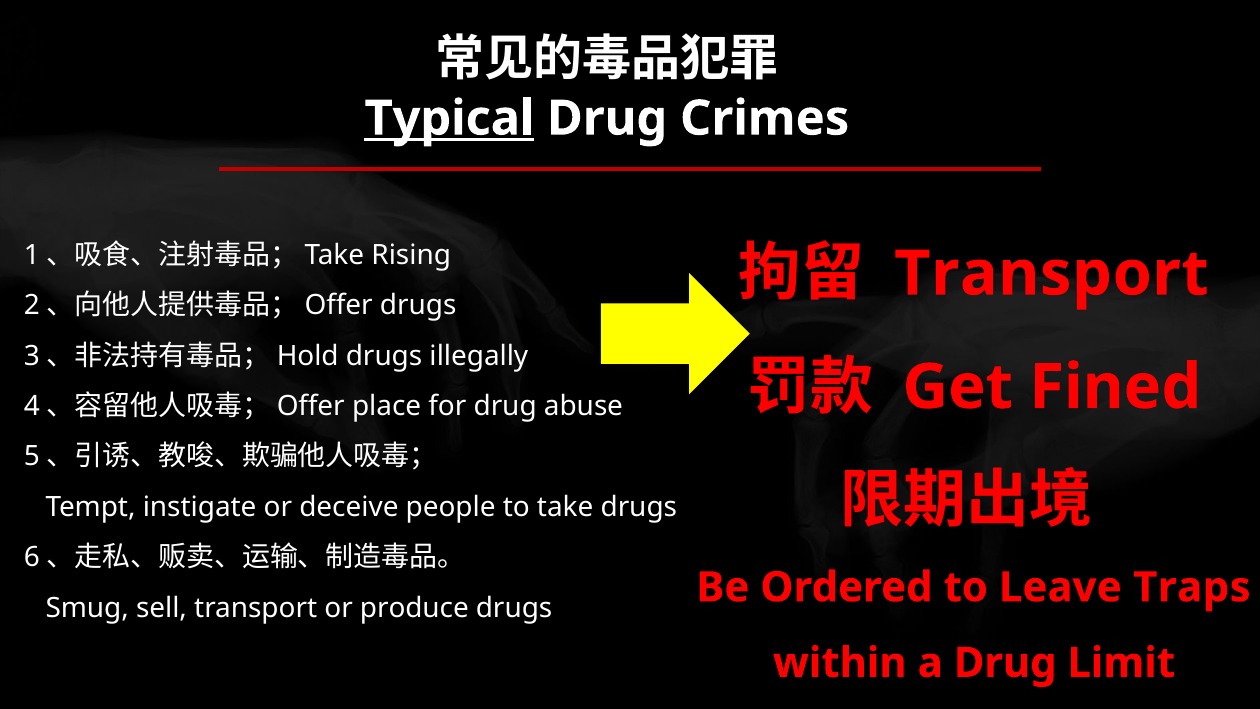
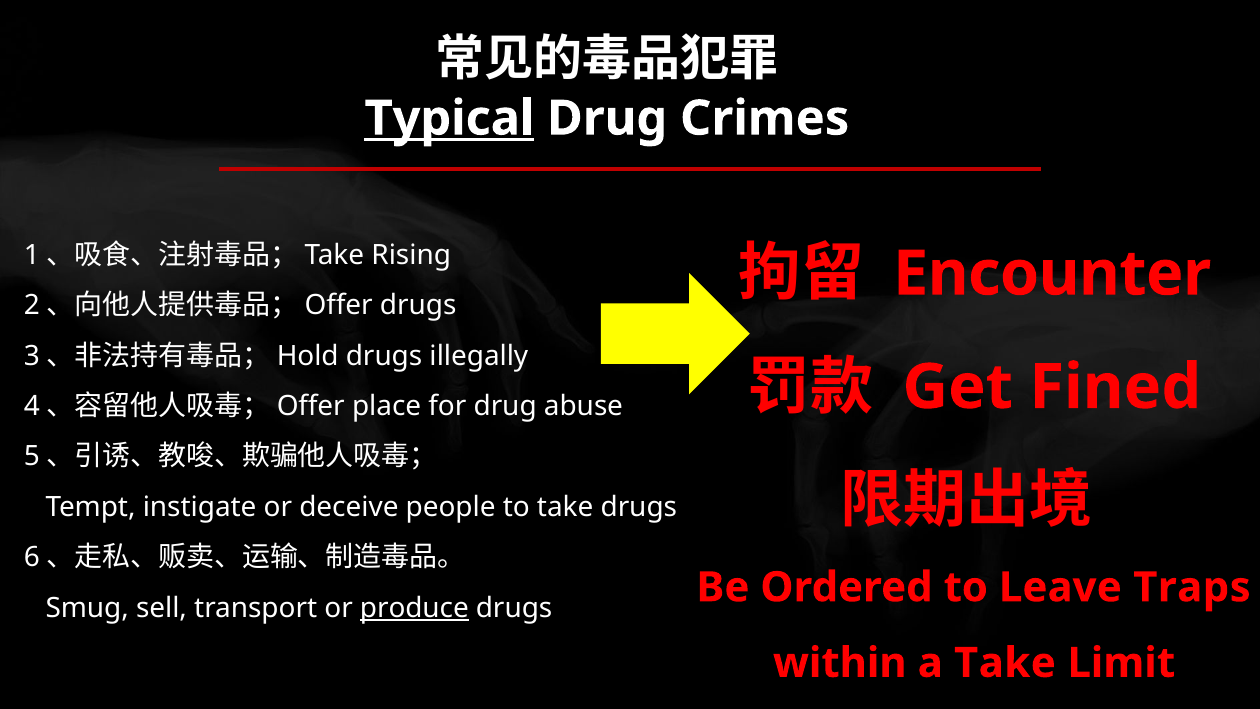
Transport at (1051, 274): Transport -> Encounter
produce underline: none -> present
a Drug: Drug -> Take
